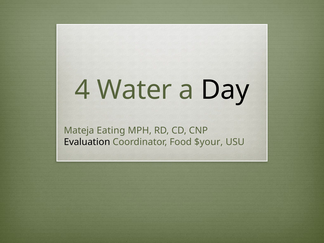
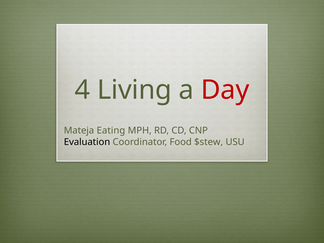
Water: Water -> Living
Day colour: black -> red
$your: $your -> $stew
